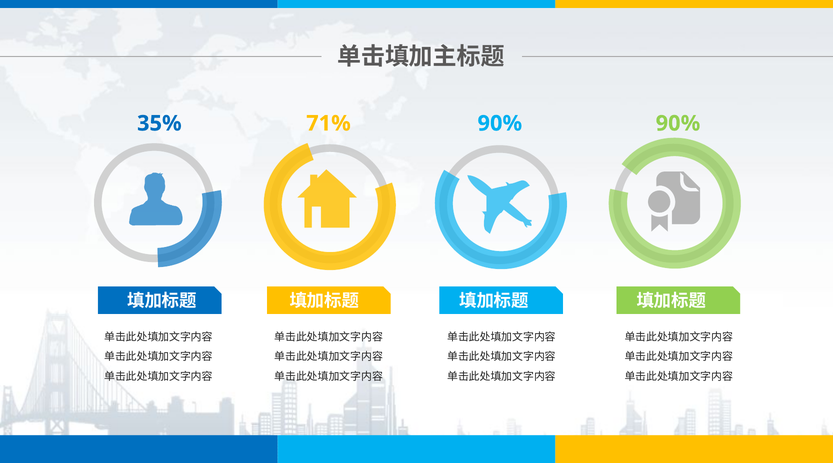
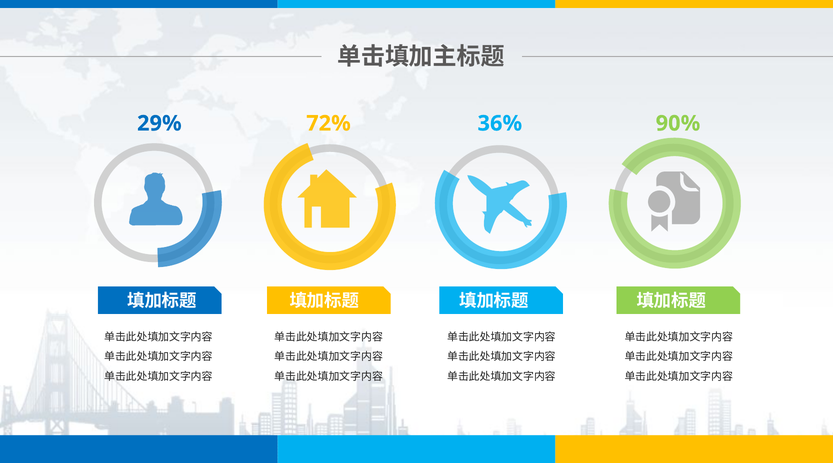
35%: 35% -> 29%
71%: 71% -> 72%
90% at (500, 123): 90% -> 36%
